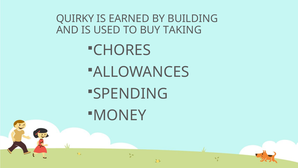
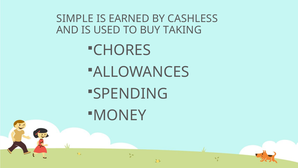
QUIRKY: QUIRKY -> SIMPLE
BUILDING: BUILDING -> CASHLESS
